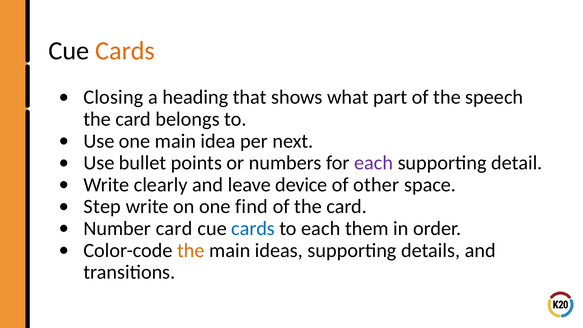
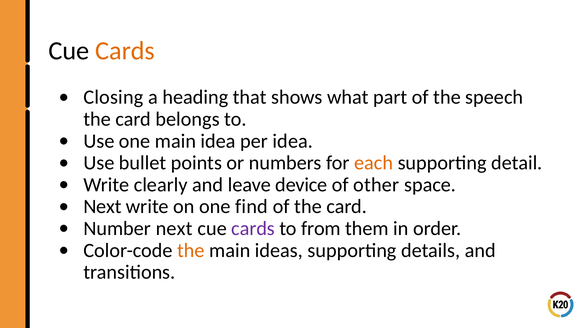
per next: next -> idea
each at (374, 163) colour: purple -> orange
Step at (102, 207): Step -> Next
Number card: card -> next
cards at (253, 228) colour: blue -> purple
to each: each -> from
